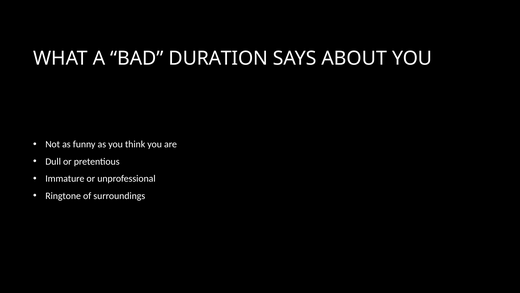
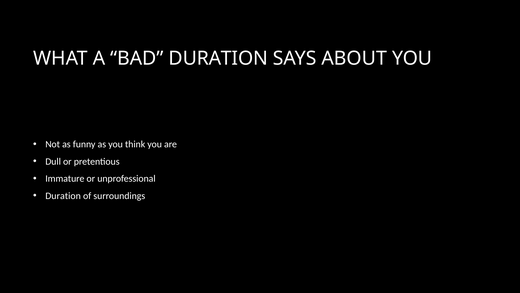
Ringtone at (63, 196): Ringtone -> Duration
